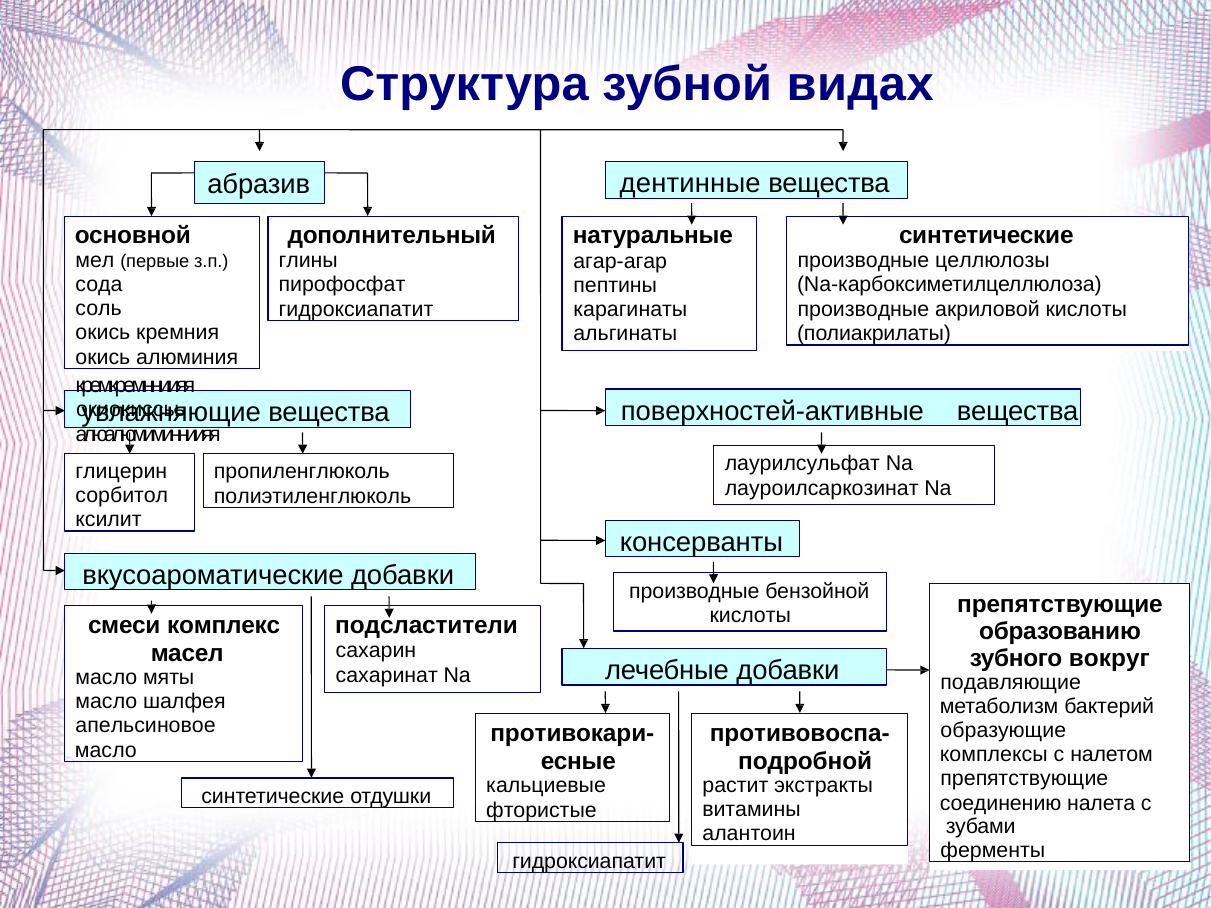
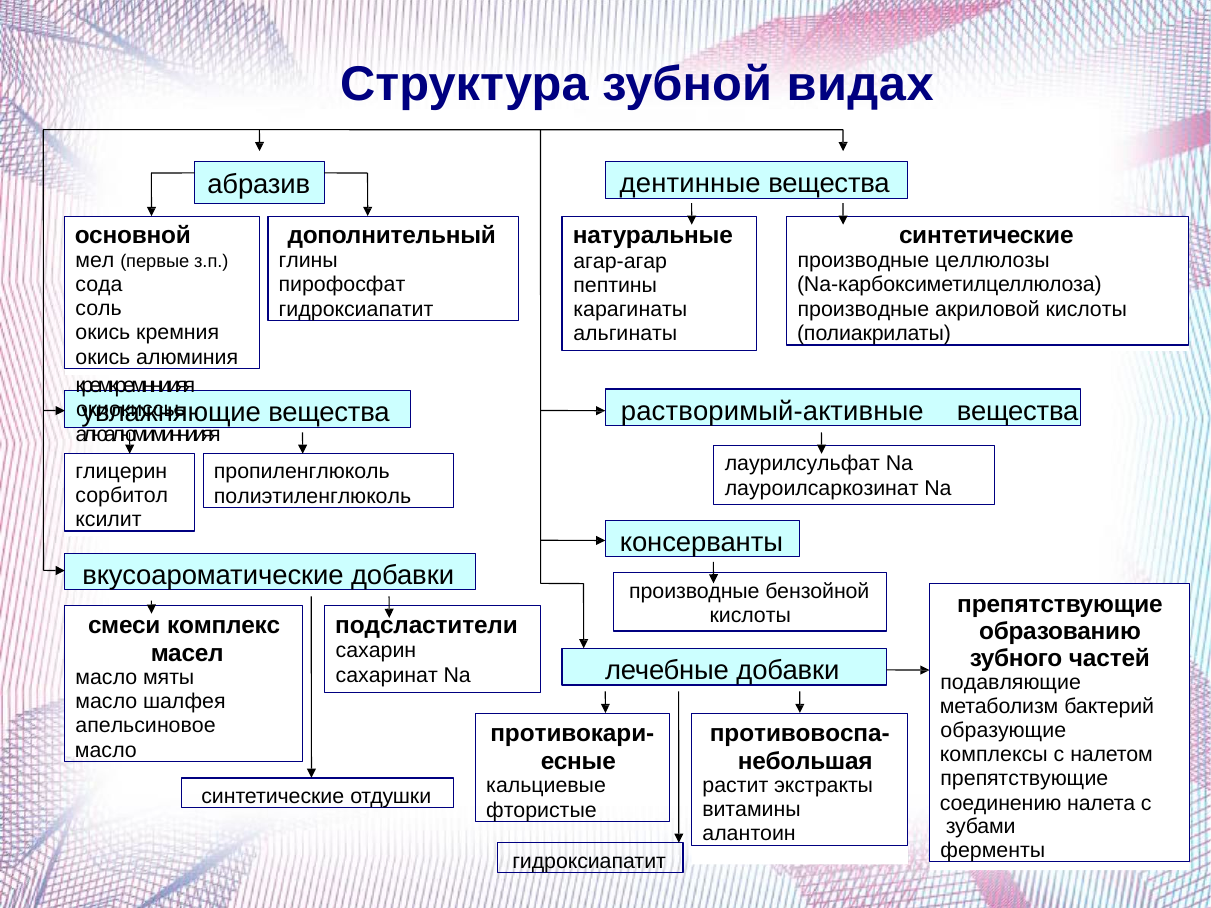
поверхностей-активные: поверхностей-активные -> растворимый-активные
вокруг: вокруг -> частей
подробной: подробной -> небольшая
